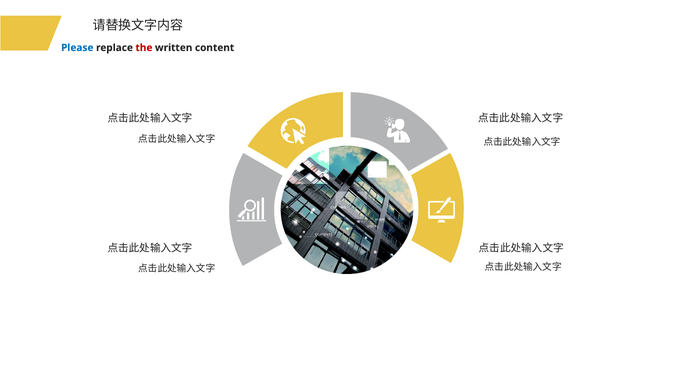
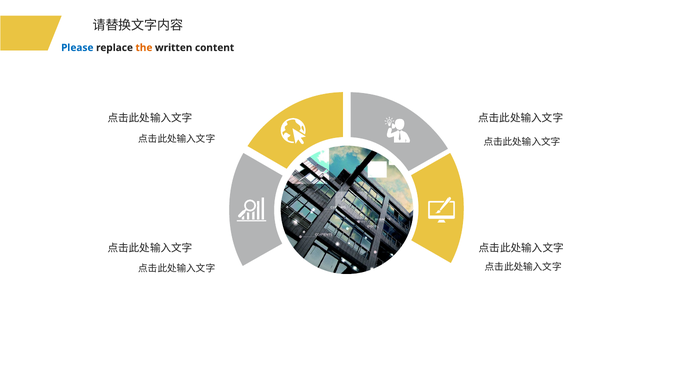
the colour: red -> orange
